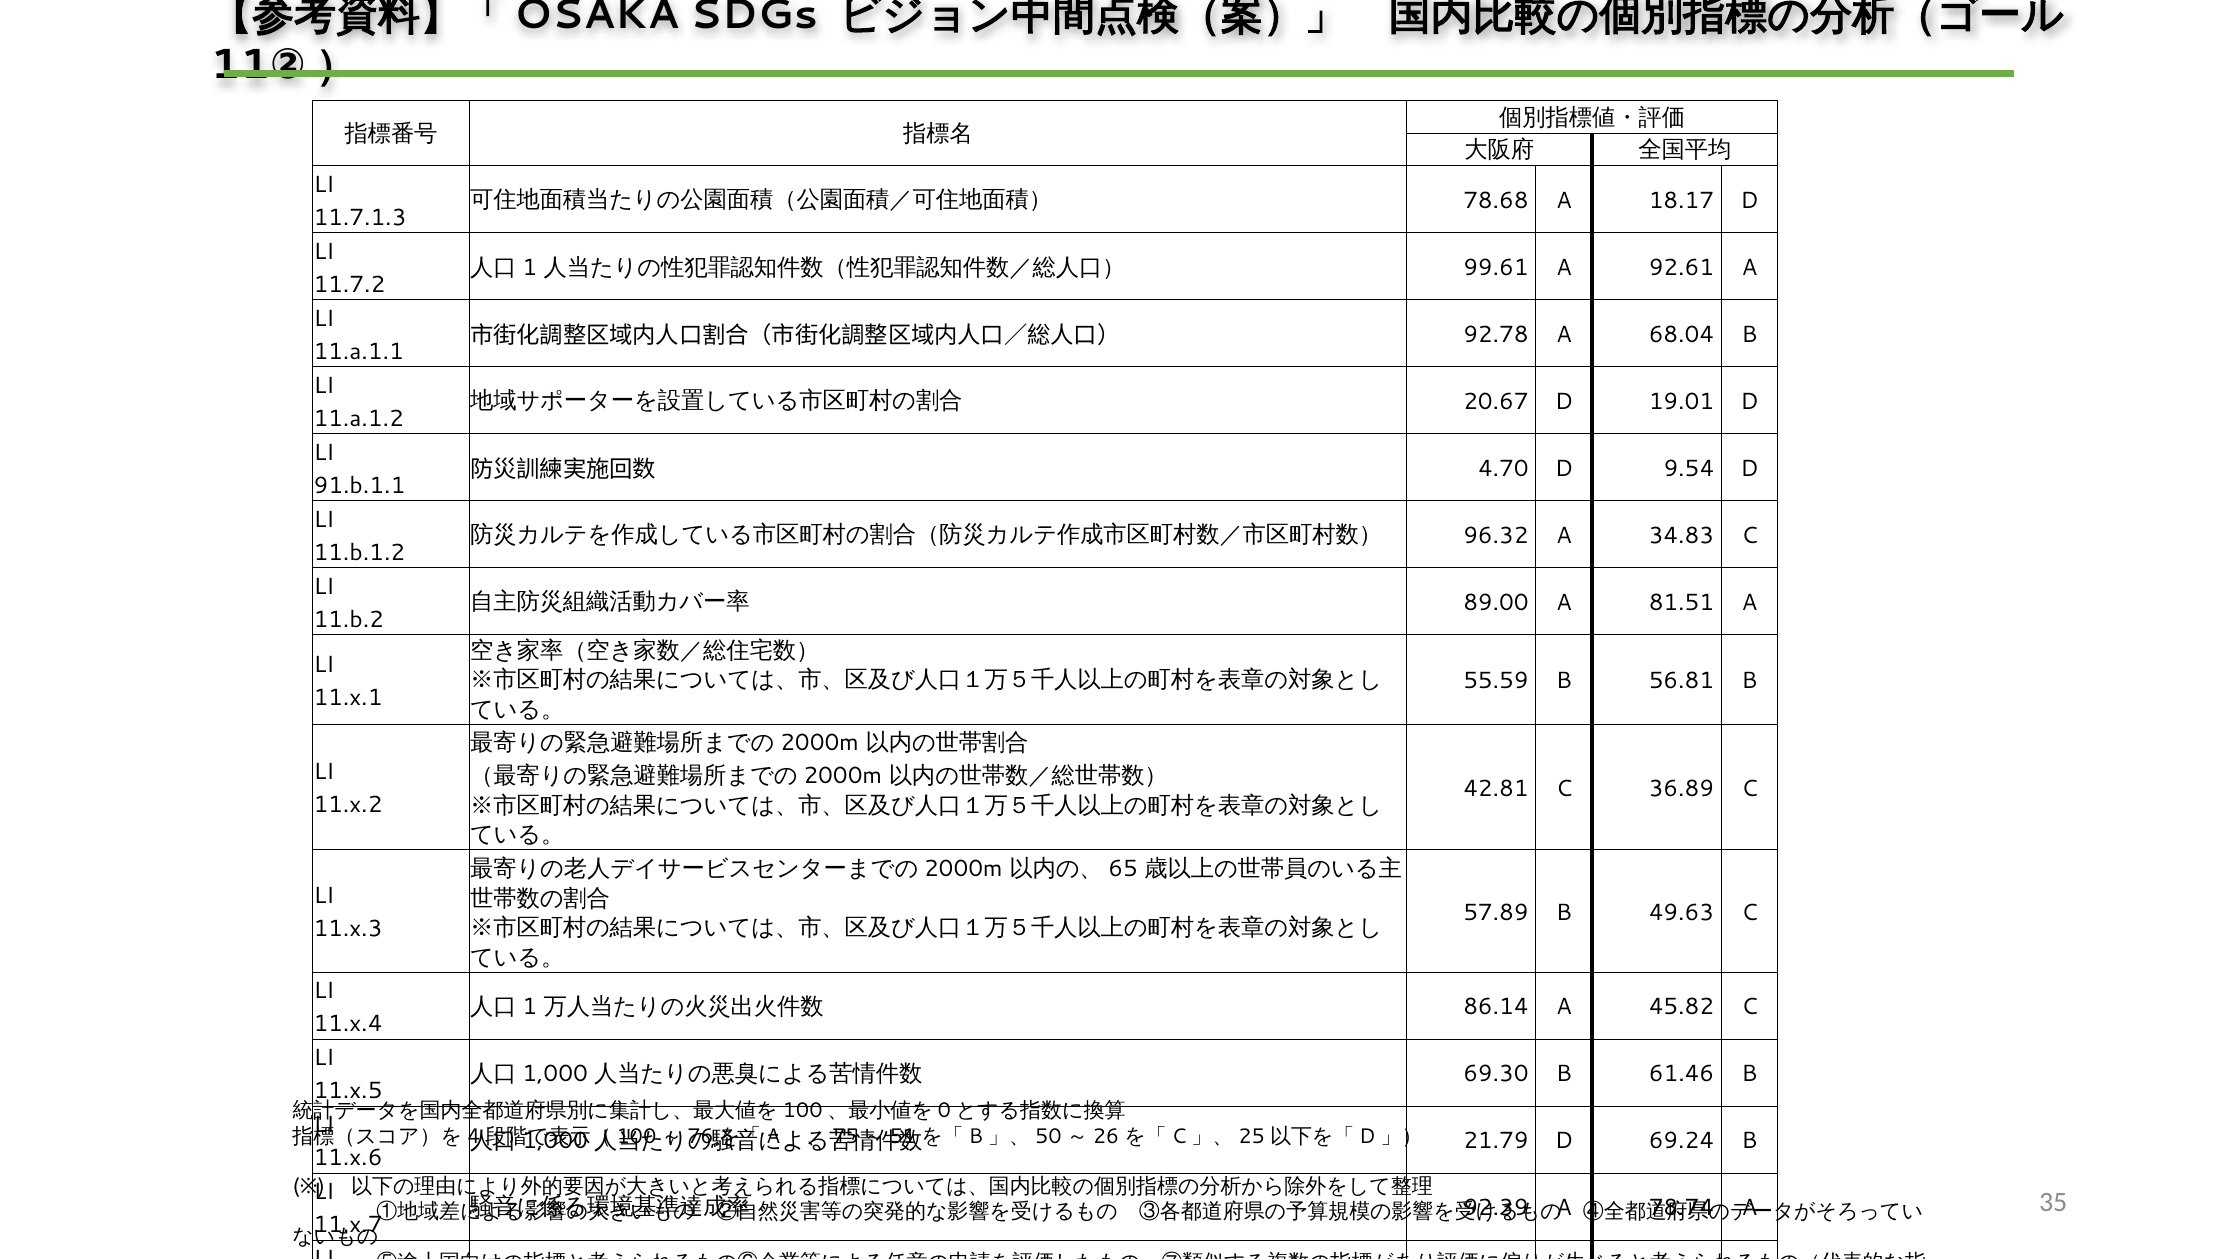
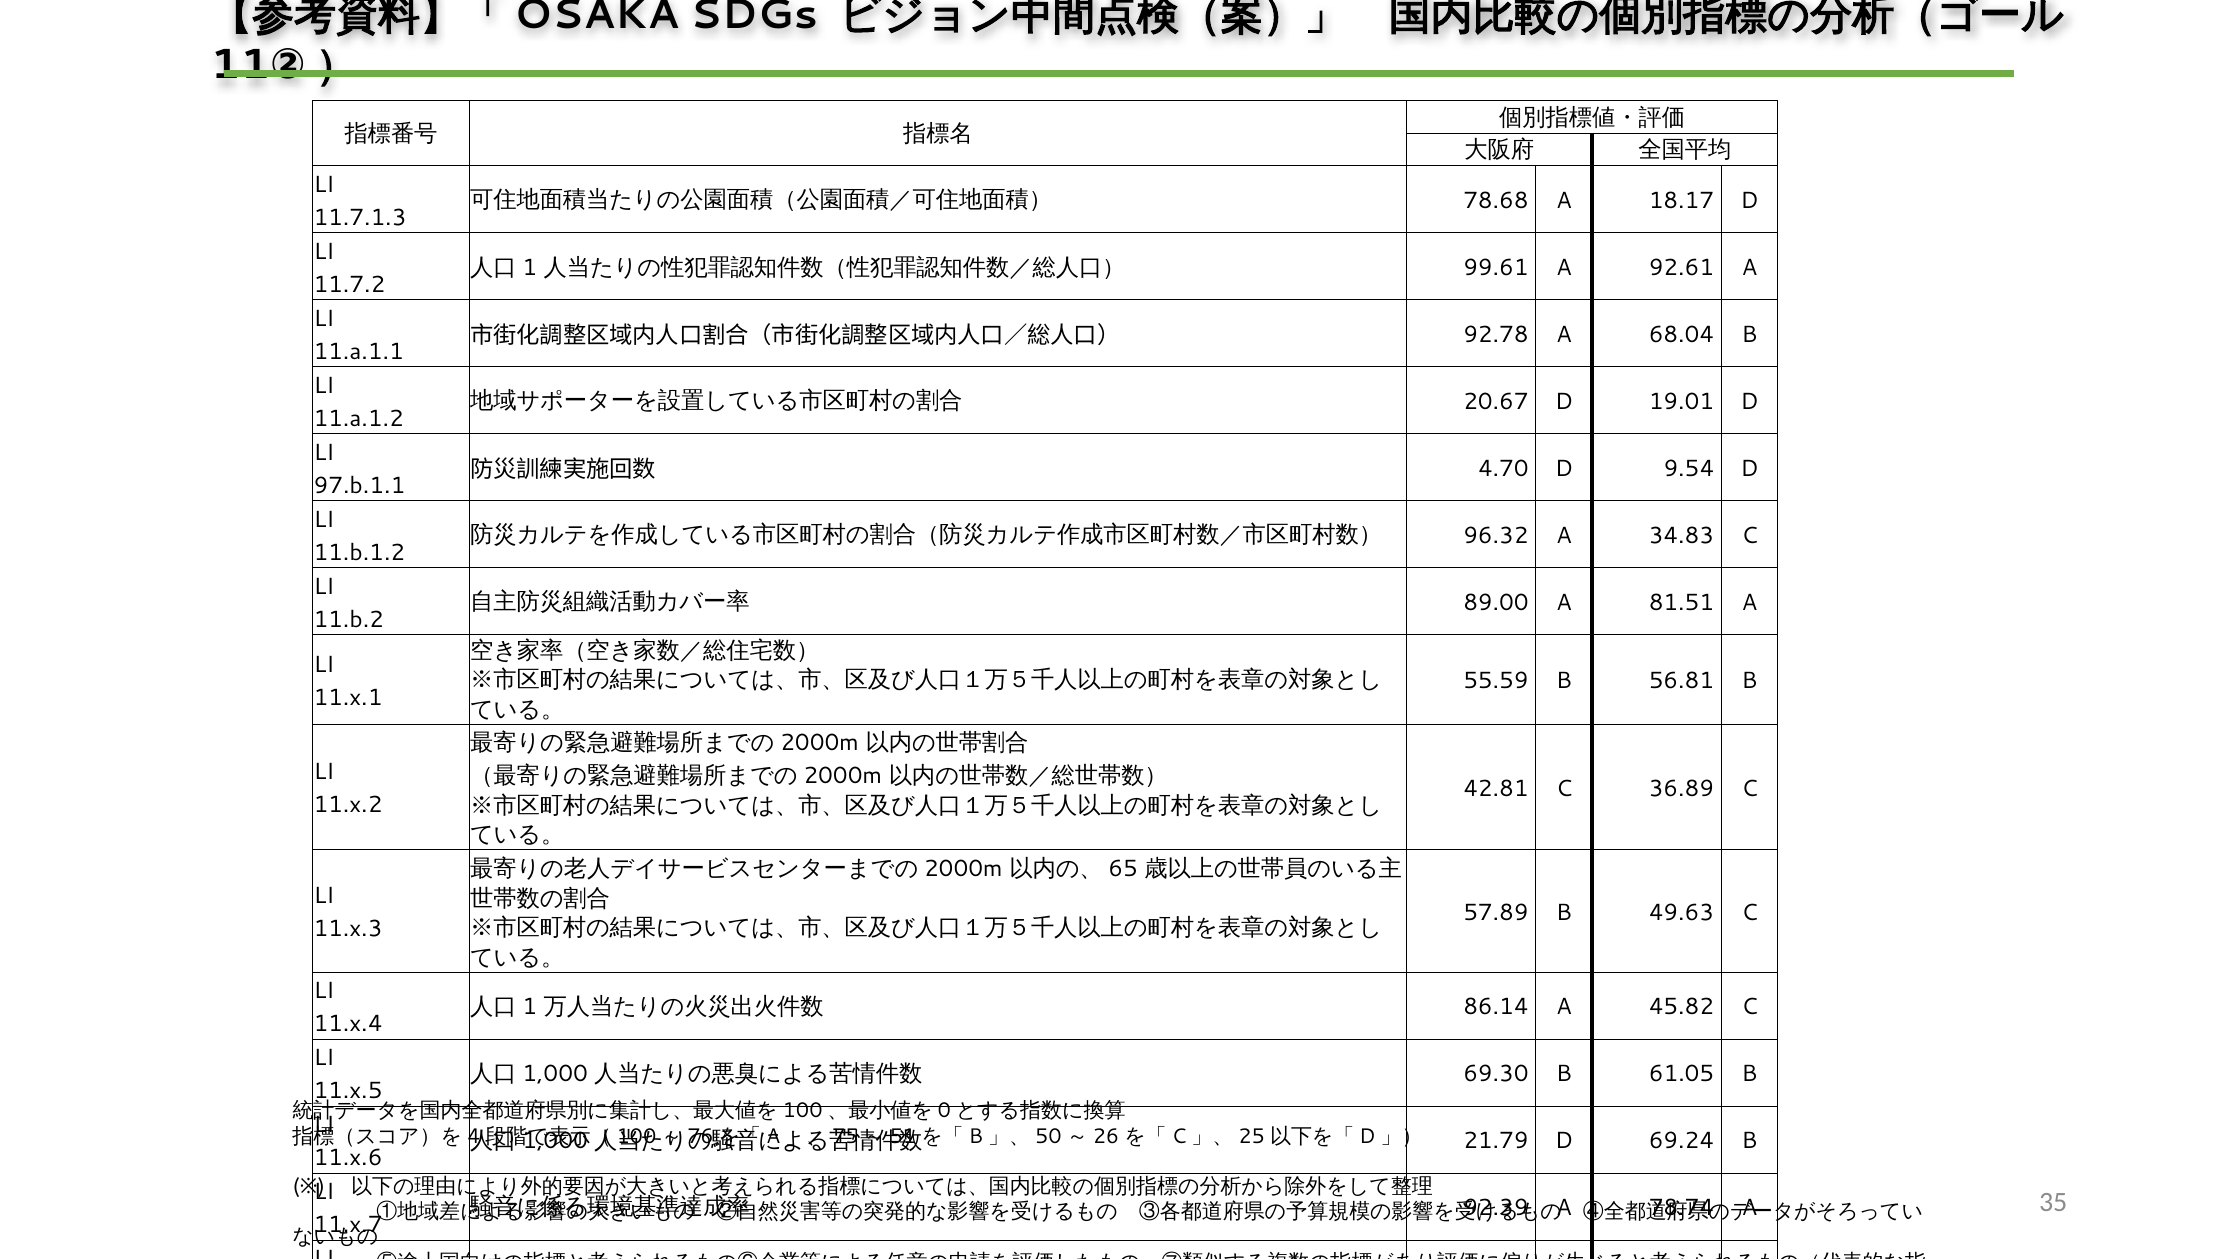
91.b.1.1: 91.b.1.1 -> 97.b.1.1
61.46: 61.46 -> 61.05
